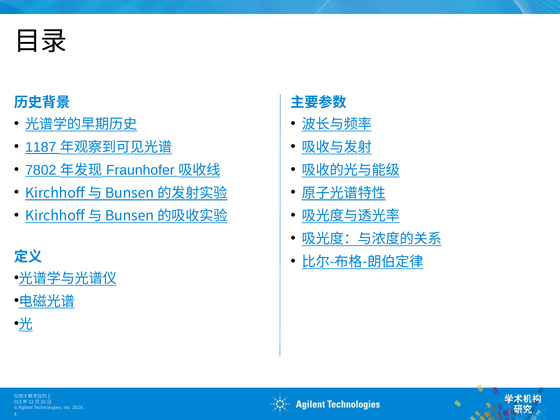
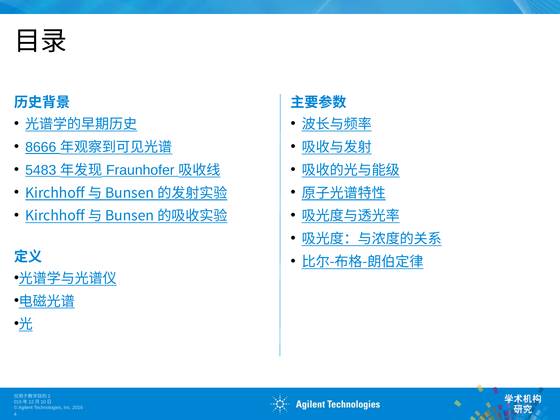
1187: 1187 -> 8666
7802: 7802 -> 5483
